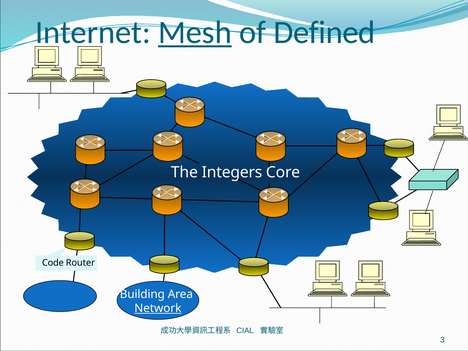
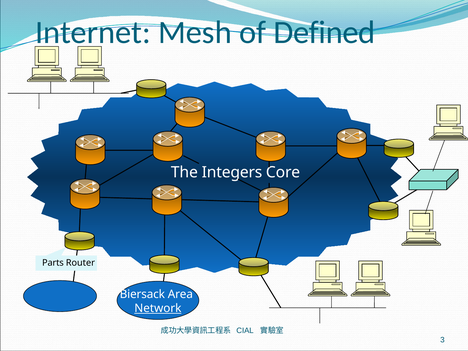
Mesh underline: present -> none
Code: Code -> Parts
Building: Building -> Biersack
